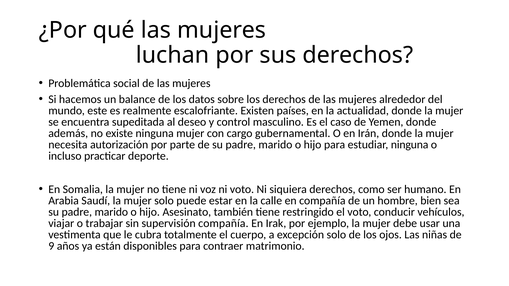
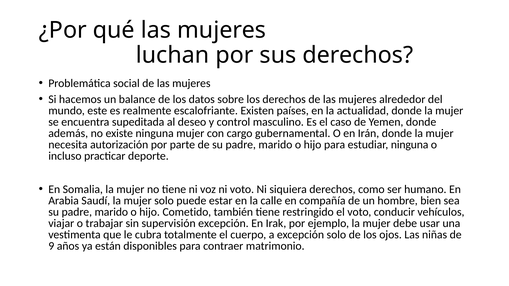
Asesinato: Asesinato -> Cometido
supervisión compañía: compañía -> excepción
